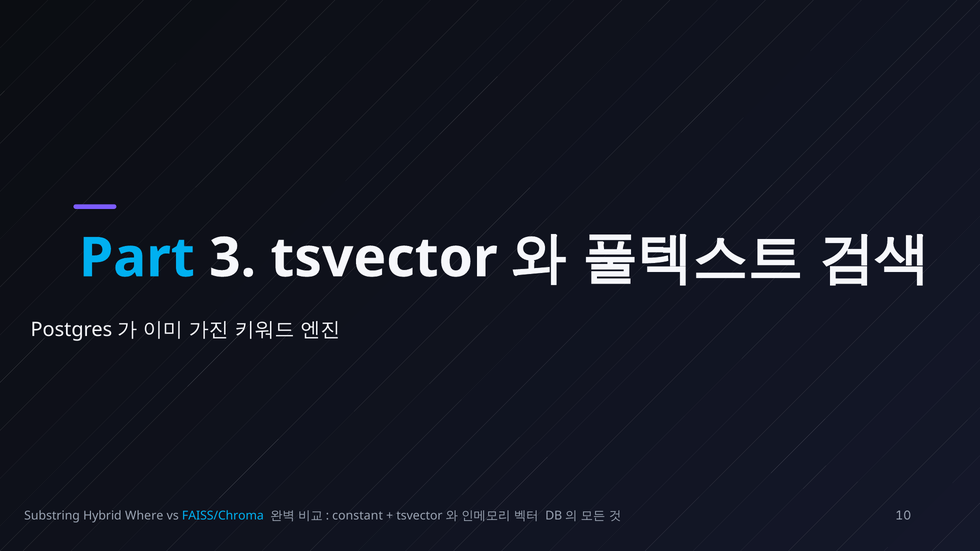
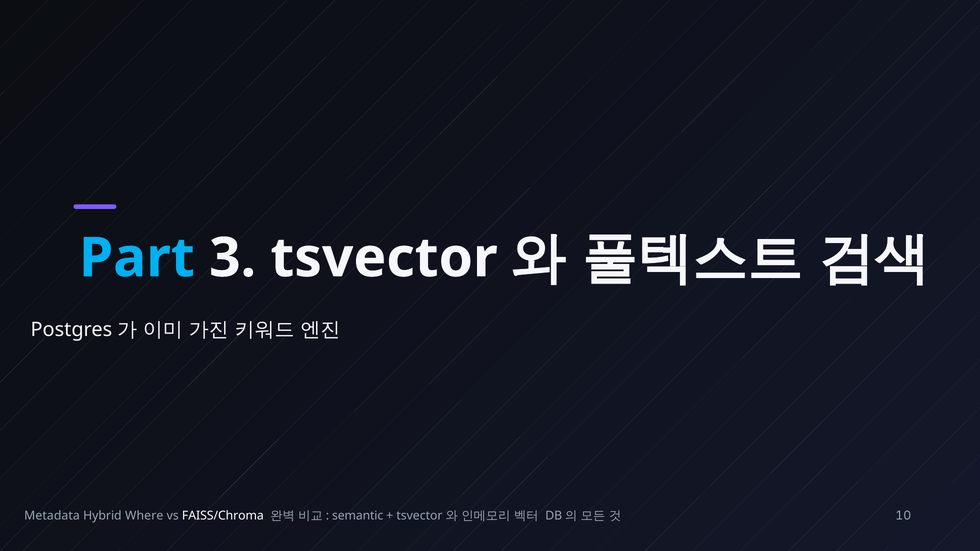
Substring: Substring -> Metadata
FAISS/Chroma colour: light blue -> white
constant: constant -> semantic
